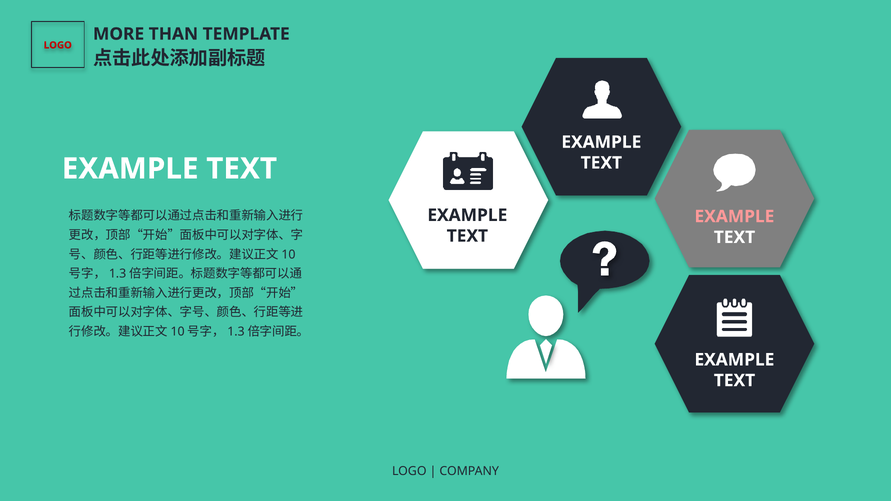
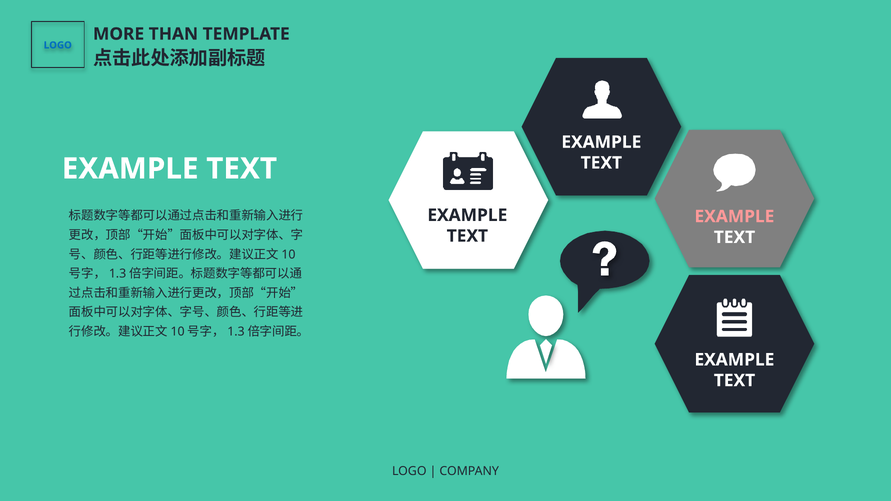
LOGO at (58, 45) colour: red -> blue
